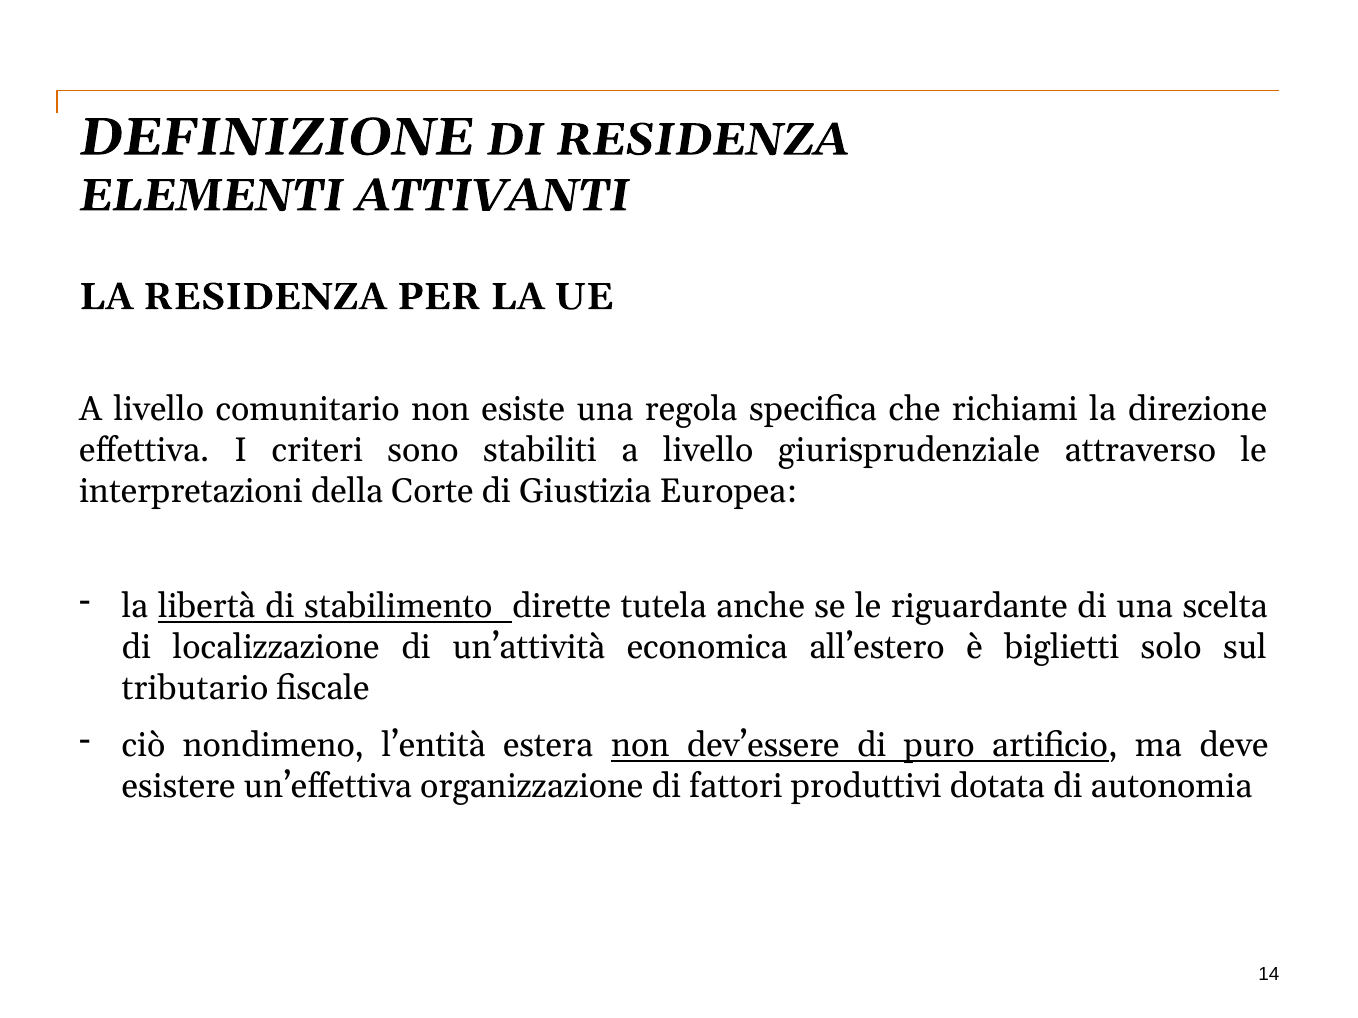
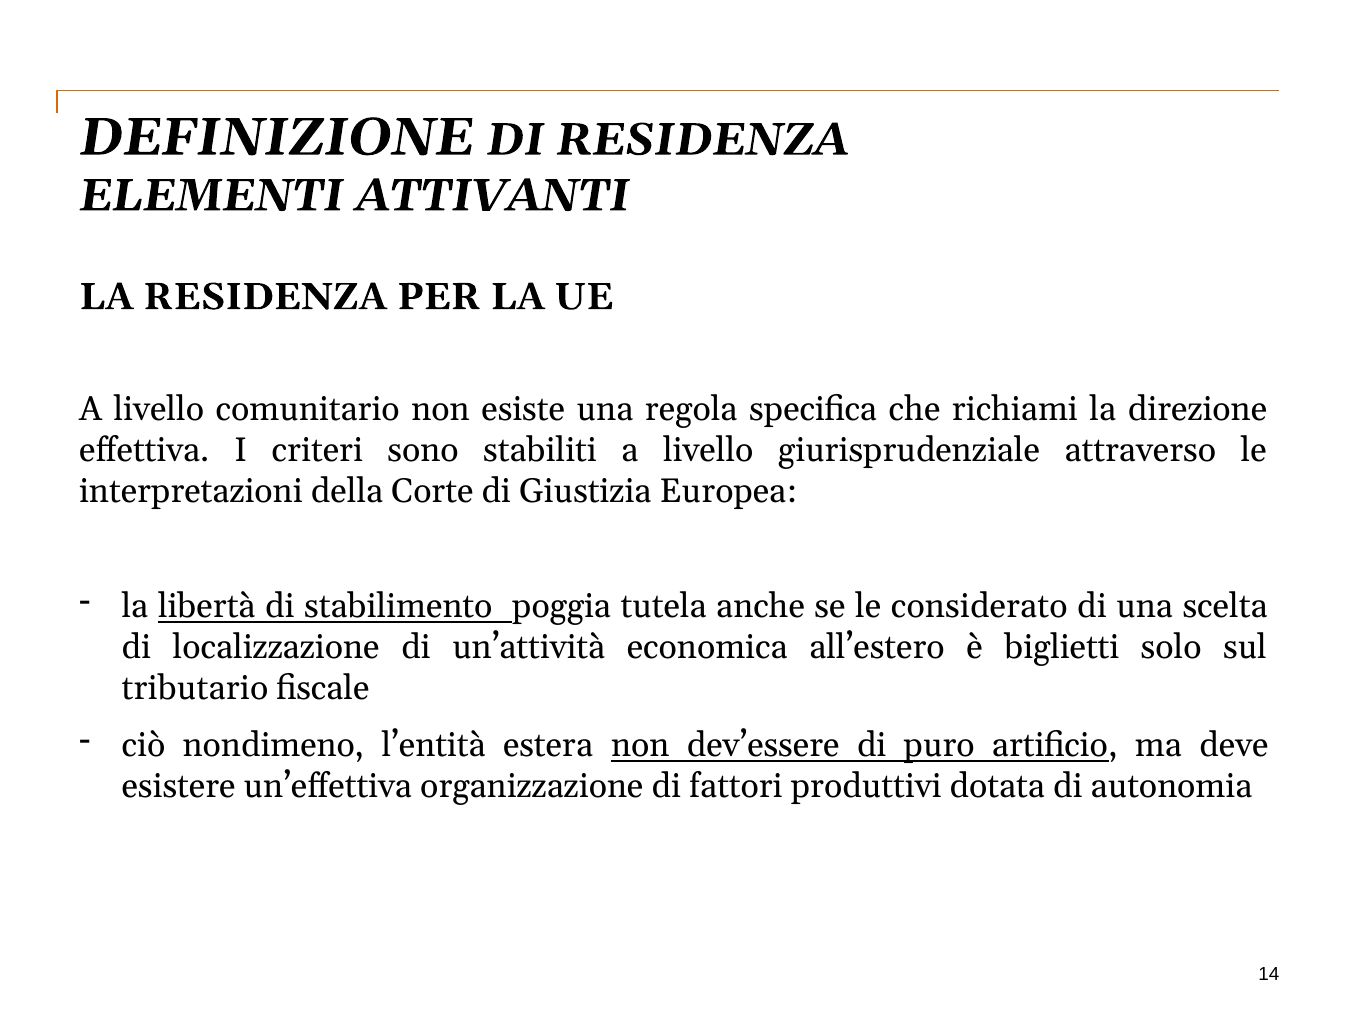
dirette: dirette -> poggia
riguardante: riguardante -> considerato
